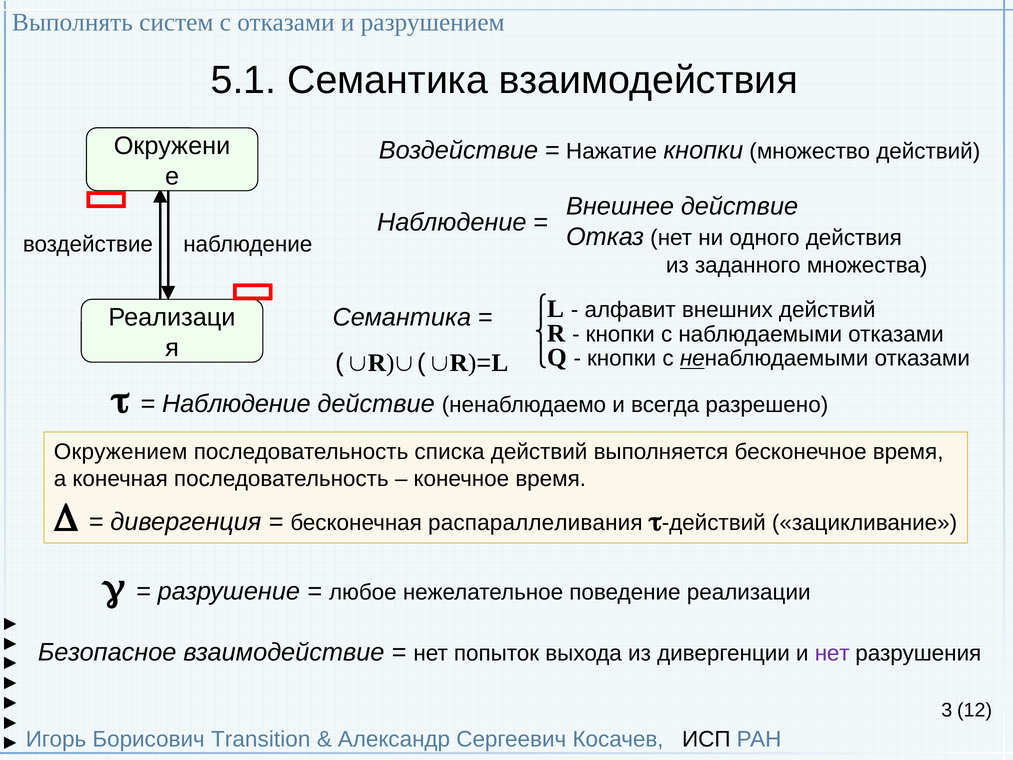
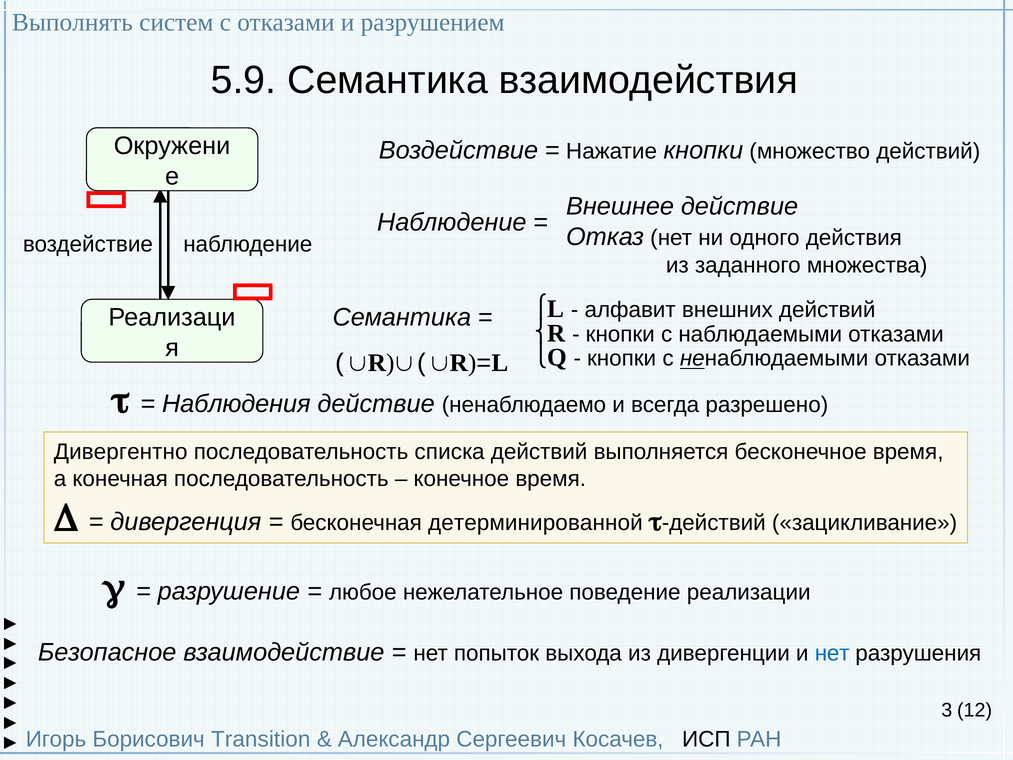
5.1: 5.1 -> 5.9
Наблюдение at (236, 404): Наблюдение -> Наблюдения
Окружением: Окружением -> Дивергентно
распараллеливания: распараллеливания -> детерминированной
нет at (832, 653) colour: purple -> blue
